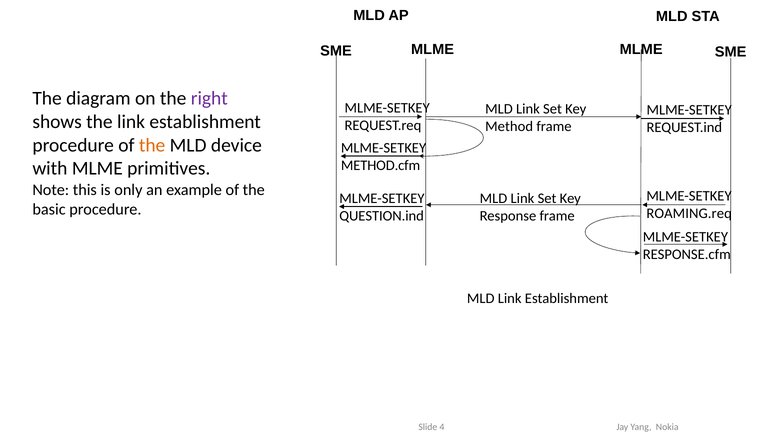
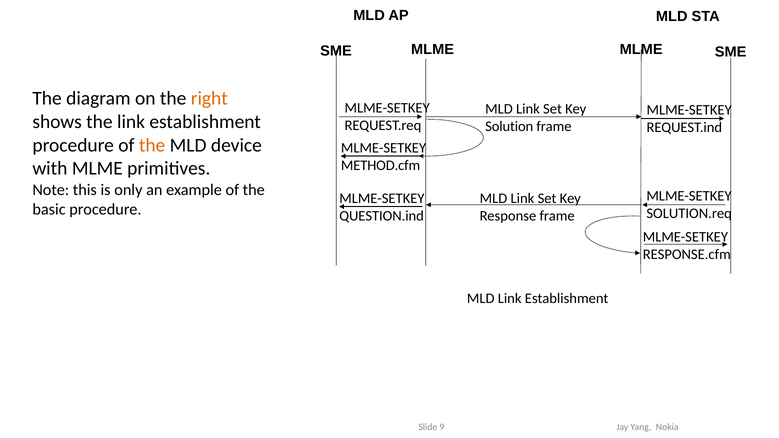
right colour: purple -> orange
Method: Method -> Solution
ROAMING.req: ROAMING.req -> SOLUTION.req
4: 4 -> 9
